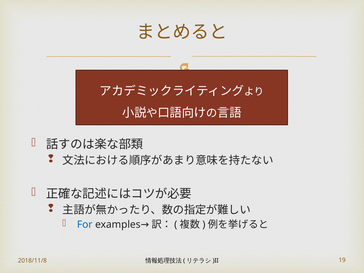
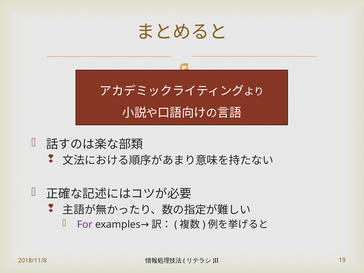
For colour: blue -> purple
